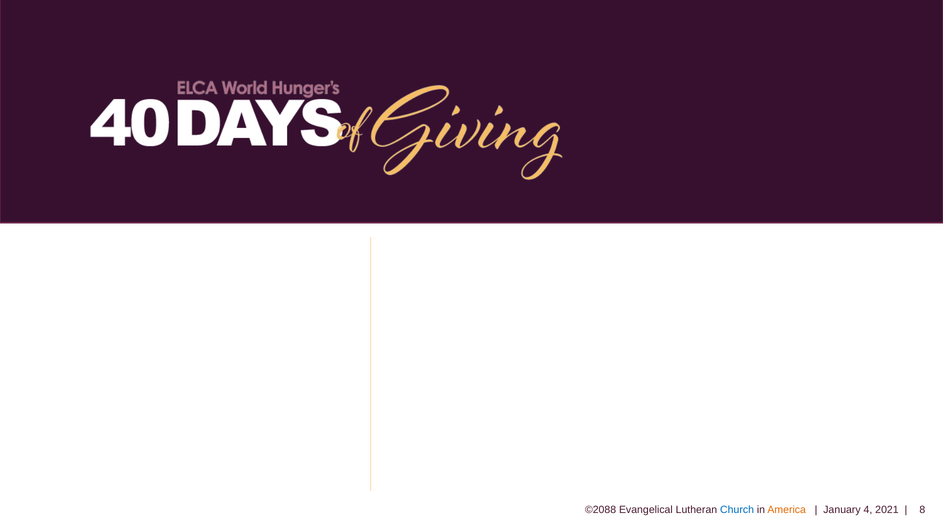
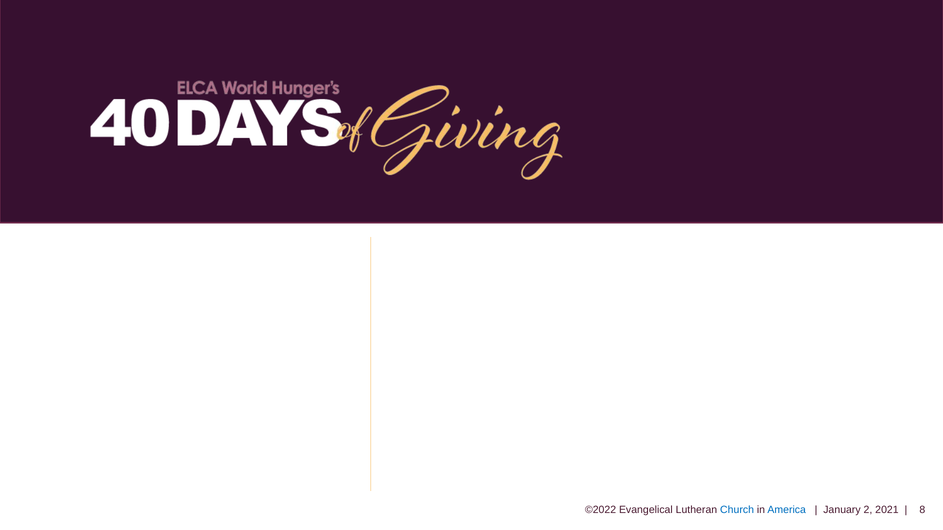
©2088: ©2088 -> ©2022
America colour: orange -> blue
4: 4 -> 2
